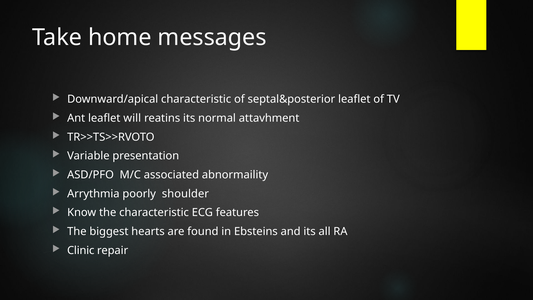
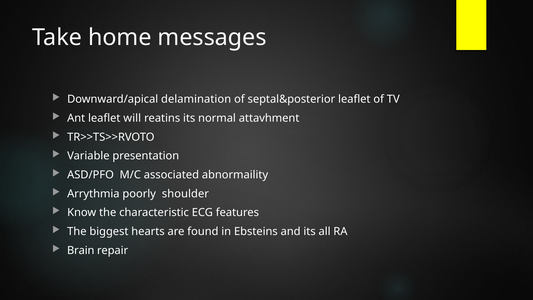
Downward/apical characteristic: characteristic -> delamination
Clinic: Clinic -> Brain
